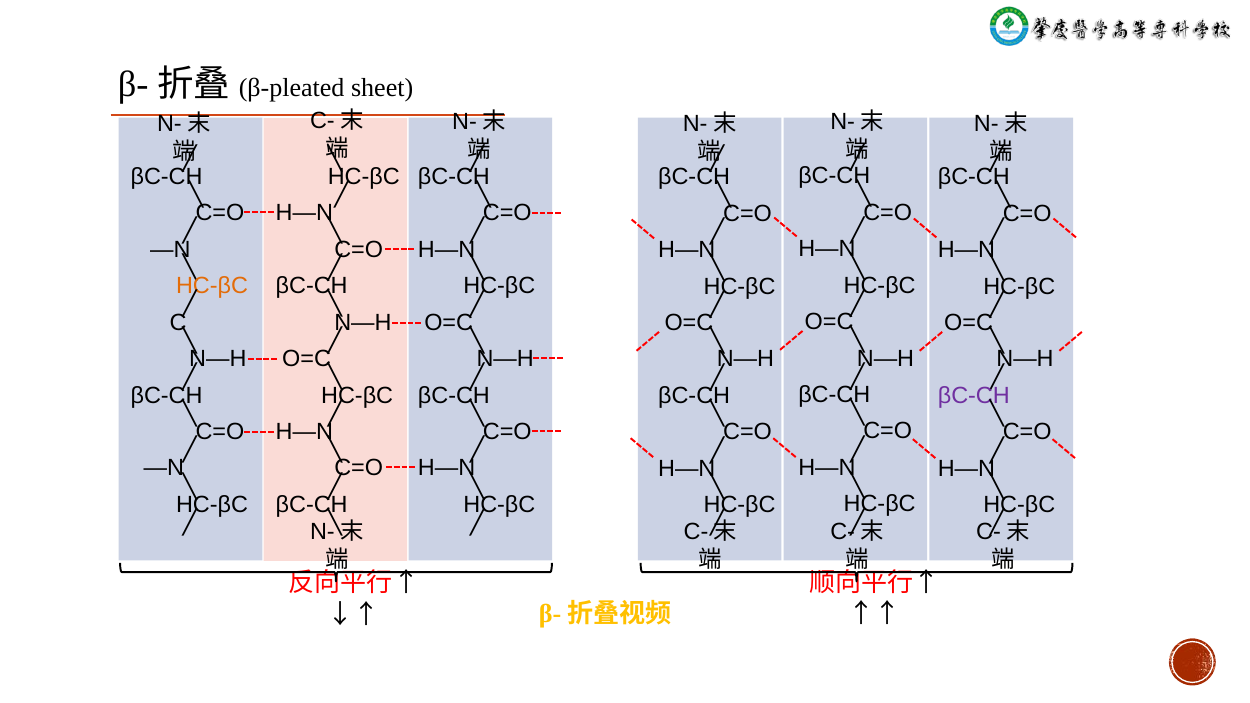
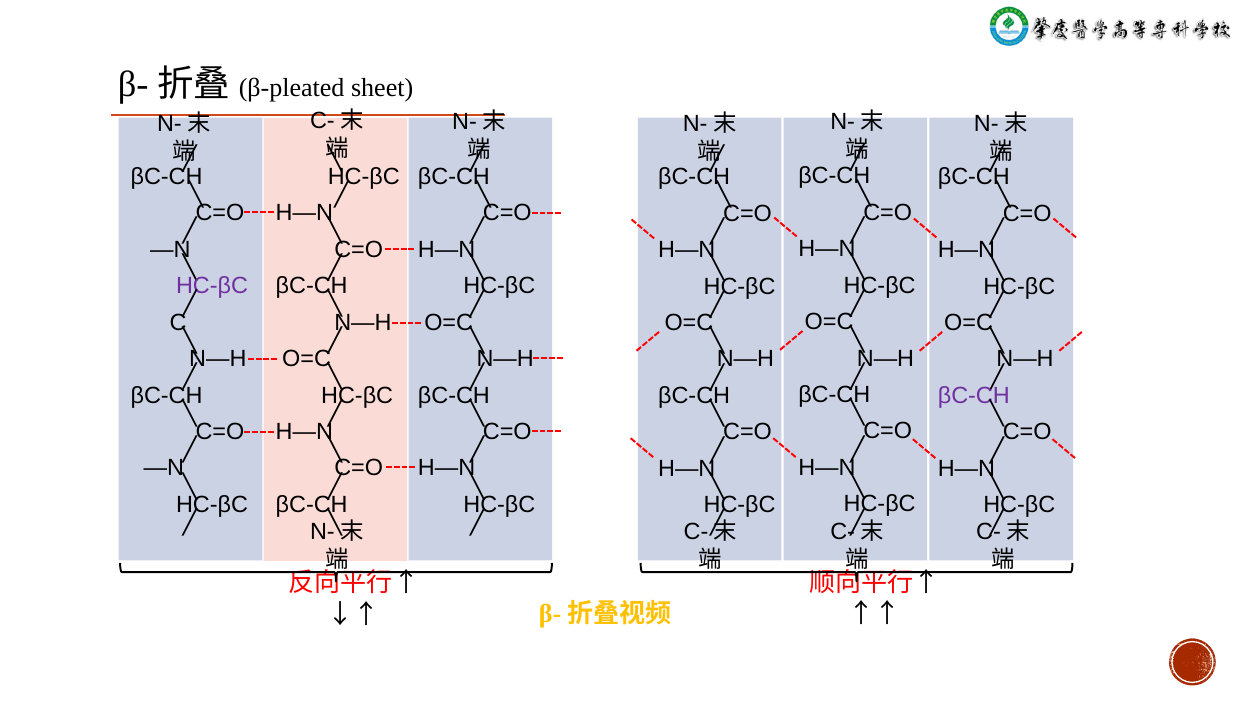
HC-βC at (212, 286) colour: orange -> purple
